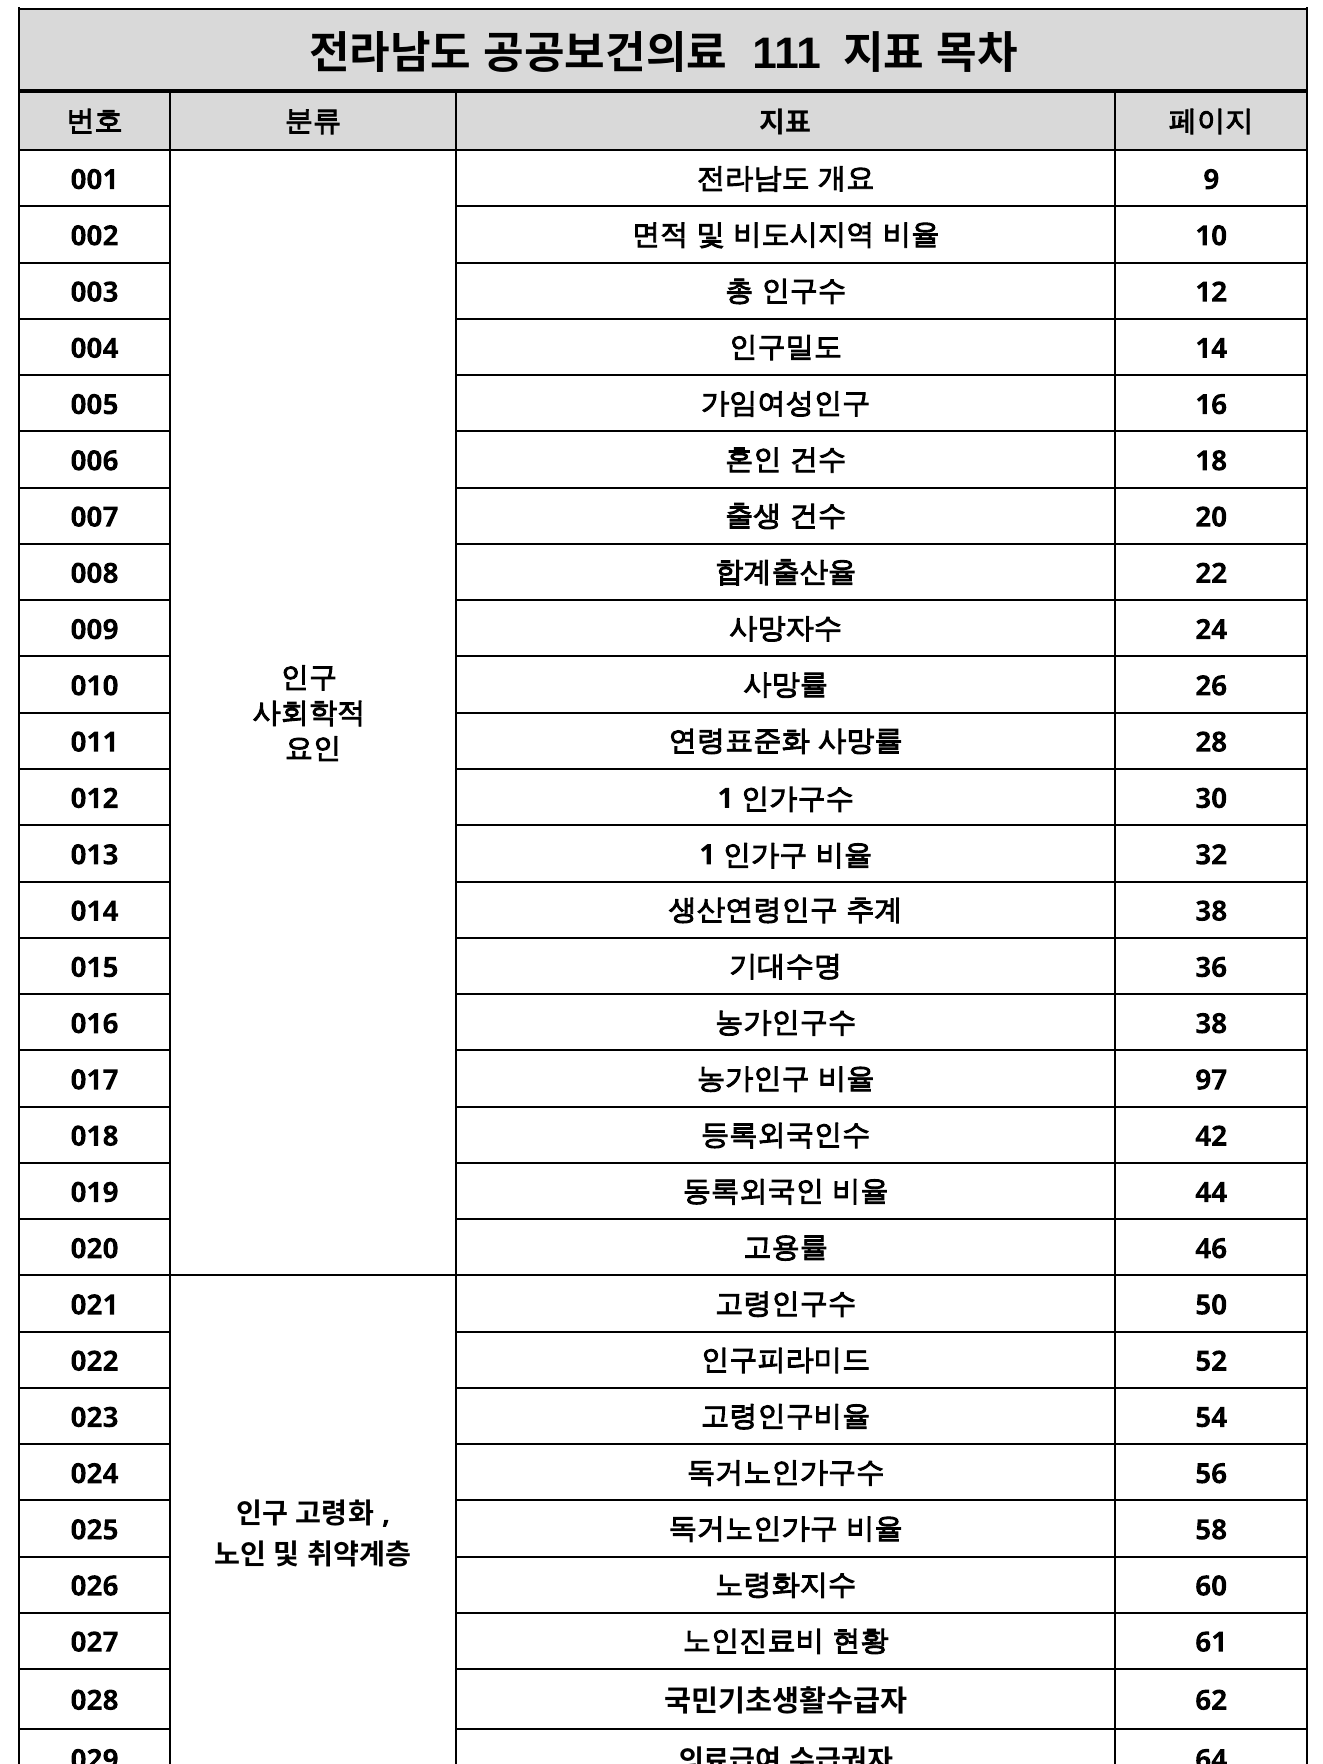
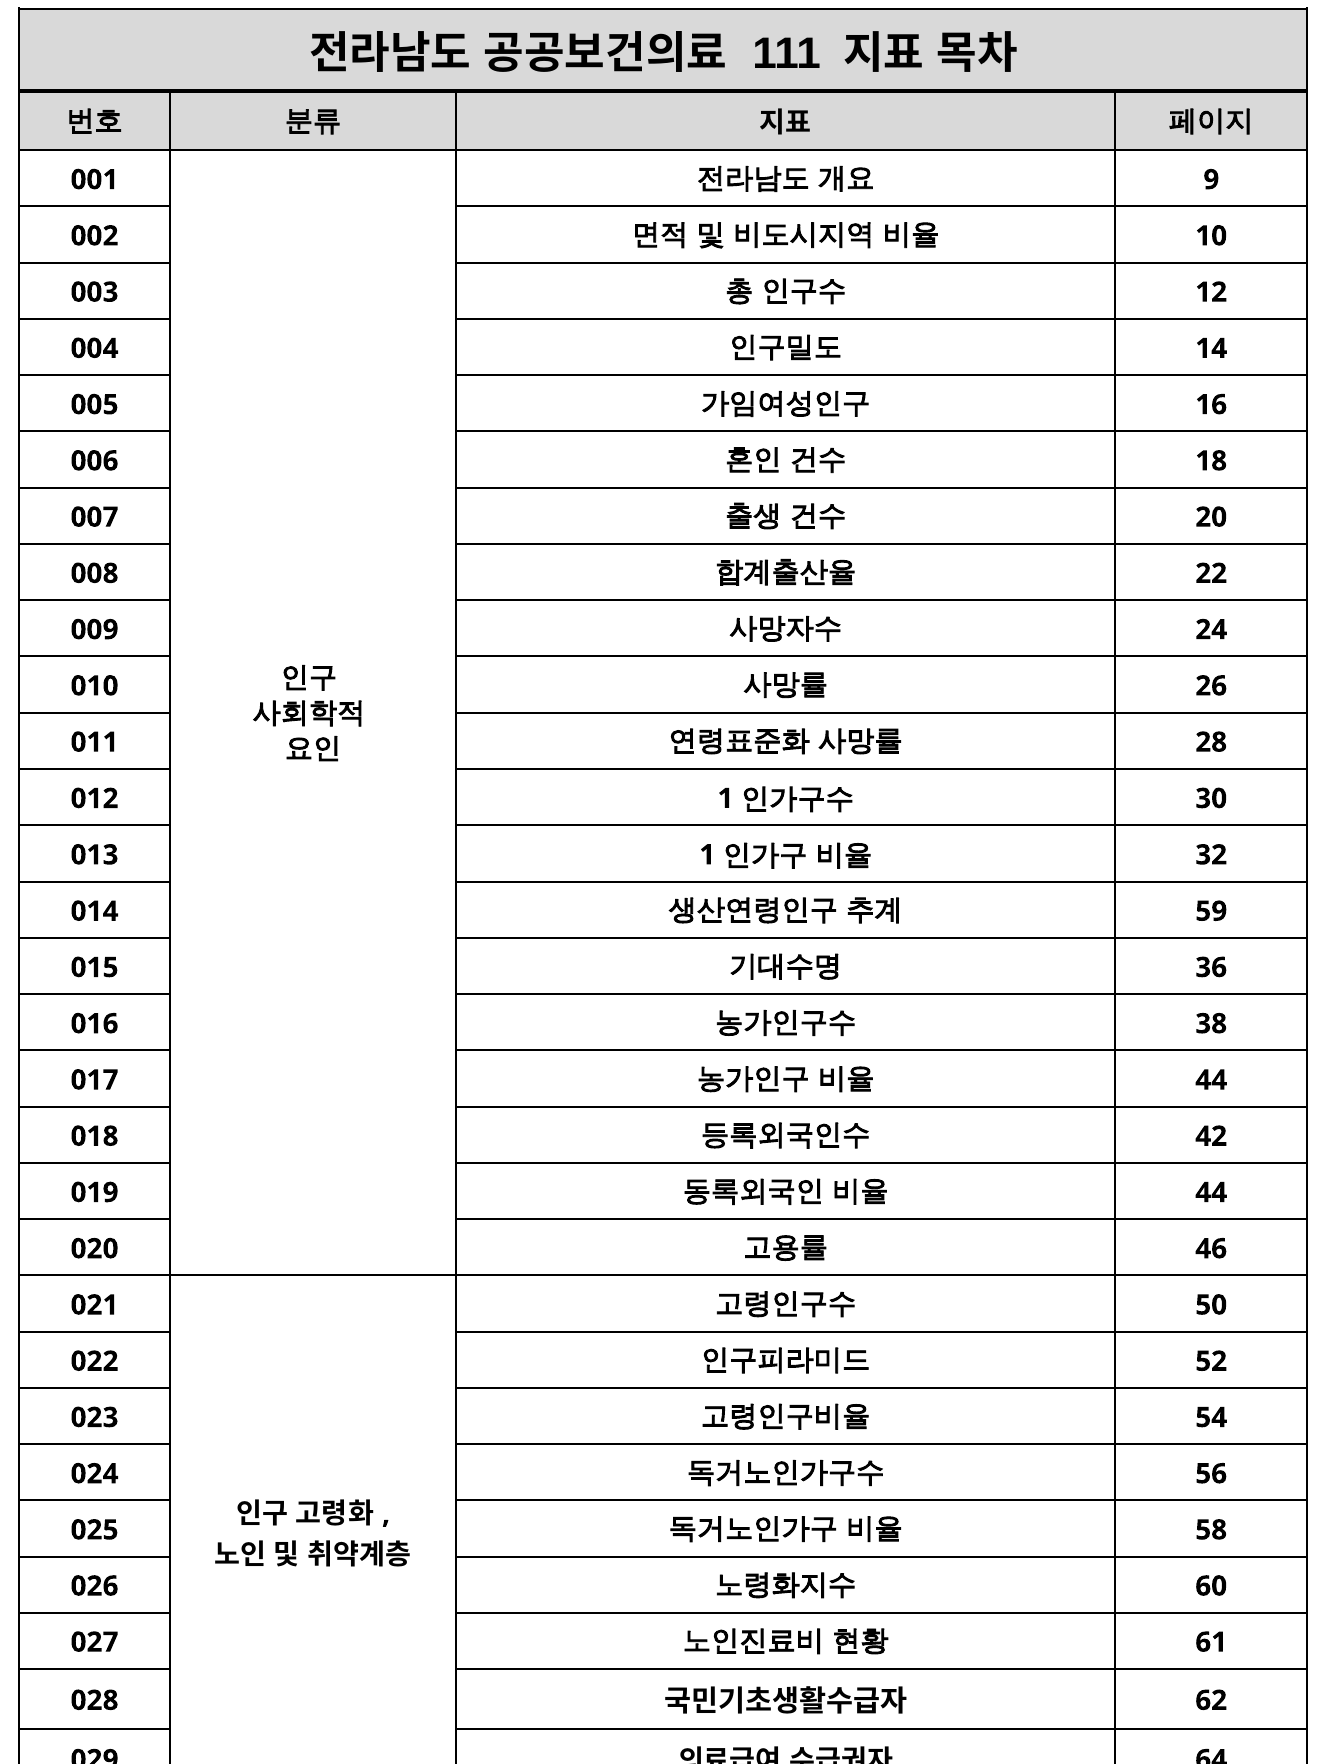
38 at (1211, 911): 38 -> 59
97 at (1211, 1080): 97 -> 44
